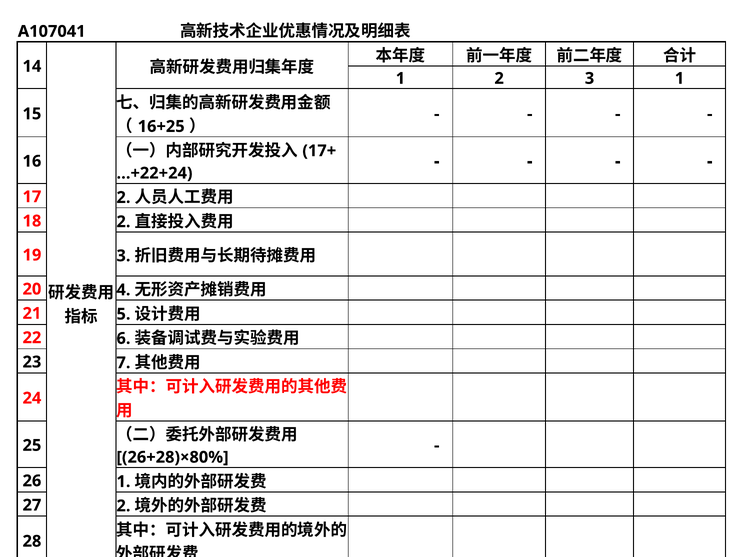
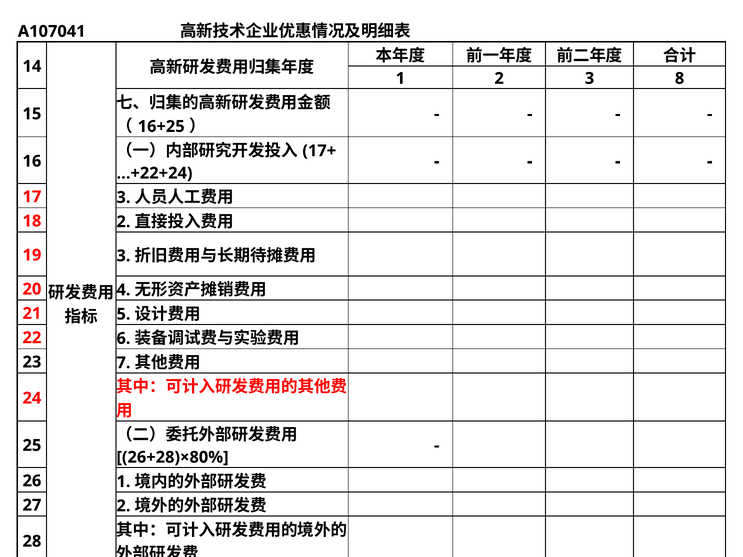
3 1: 1 -> 8
17 2: 2 -> 3
